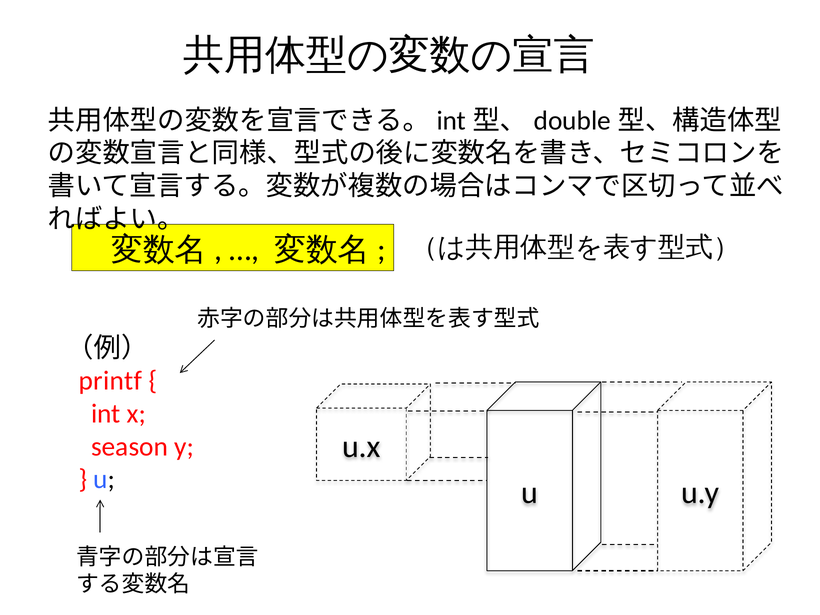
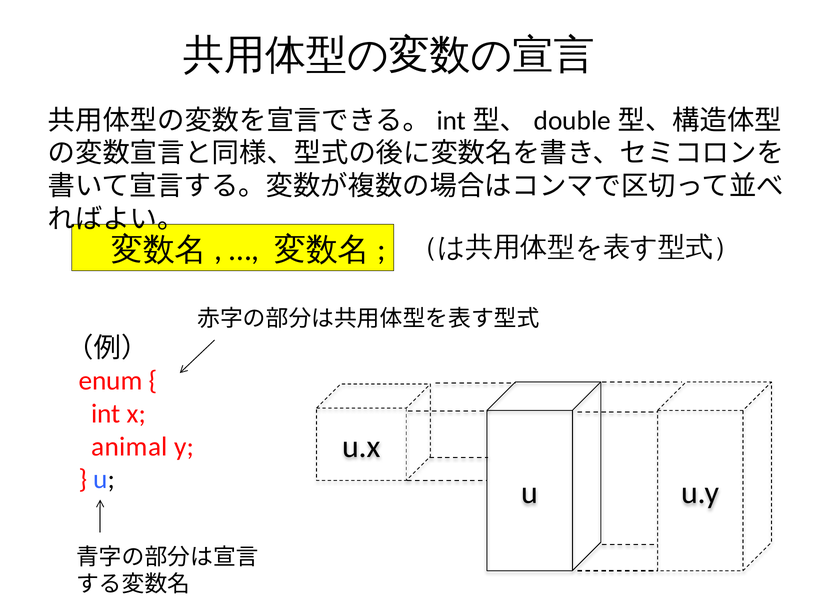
printf: printf -> enum
season: season -> animal
